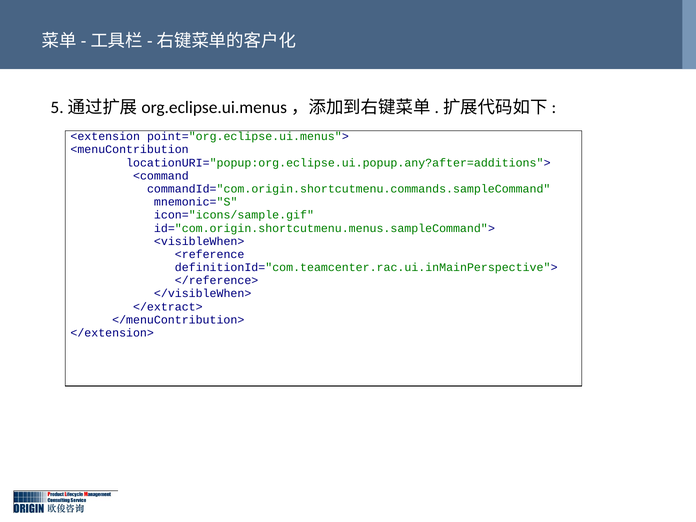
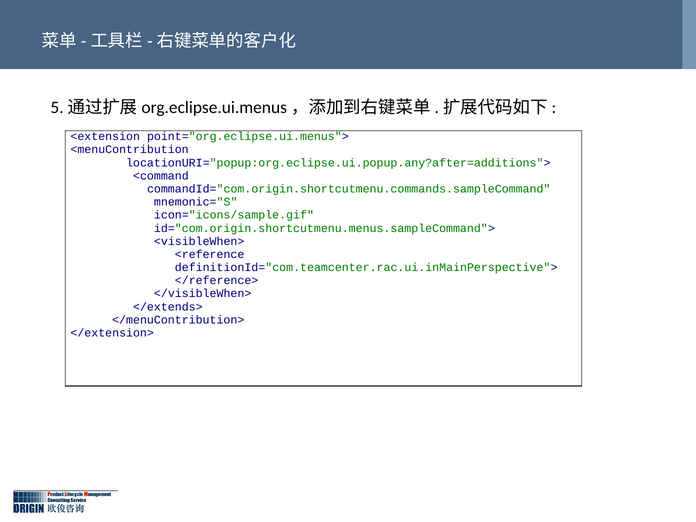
</extract>: </extract> -> </extends>
